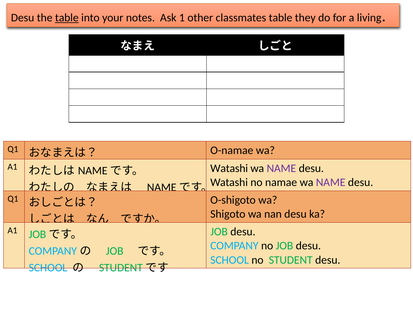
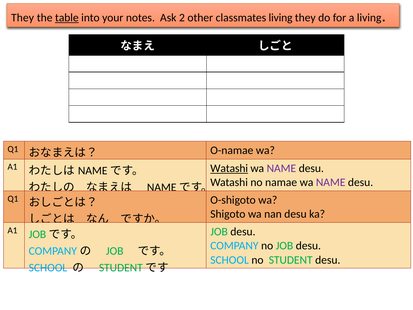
Desu at (23, 18): Desu -> They
1: 1 -> 2
classmates table: table -> living
Watashi at (229, 168) underline: none -> present
